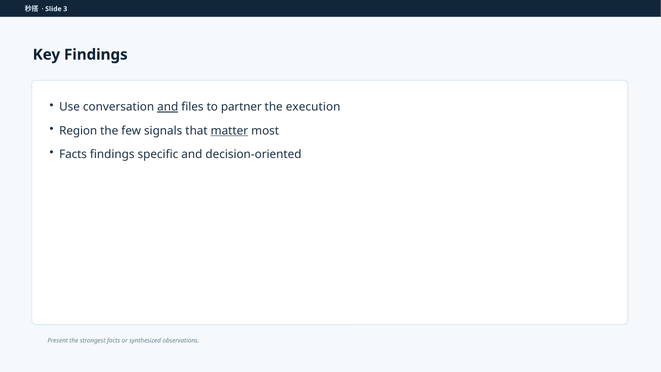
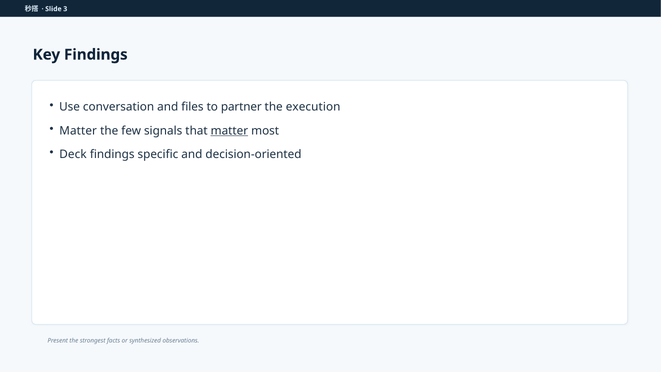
and at (168, 107) underline: present -> none
Region at (78, 131): Region -> Matter
Facts at (73, 154): Facts -> Deck
